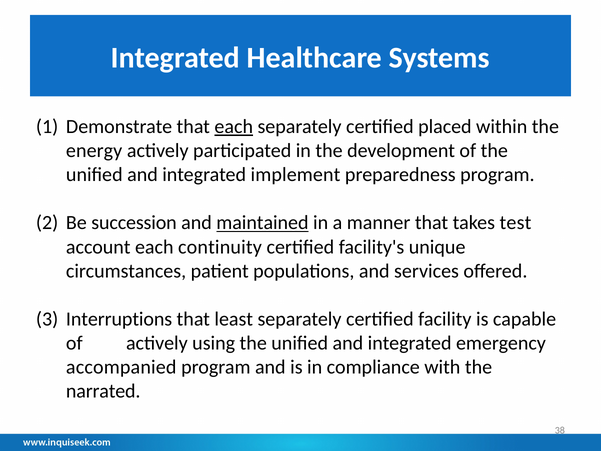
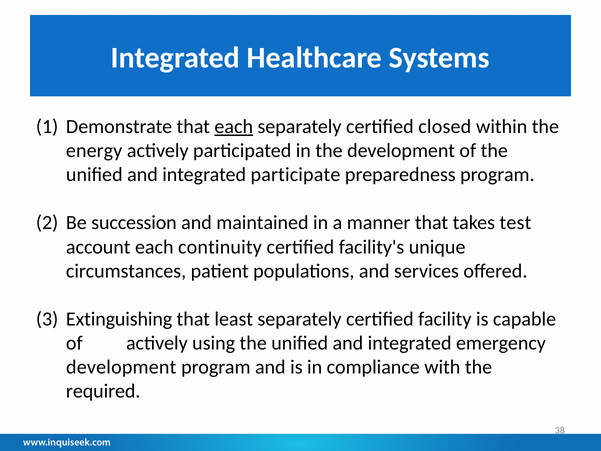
placed: placed -> closed
implement: implement -> participate
maintained underline: present -> none
Interruptions: Interruptions -> Extinguishing
accompanied at (121, 367): accompanied -> development
narrated: narrated -> required
